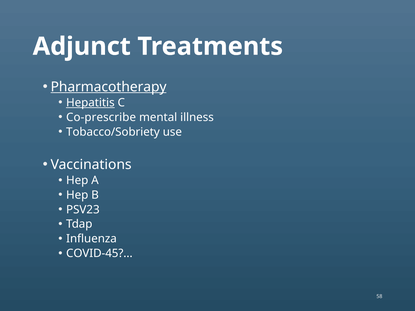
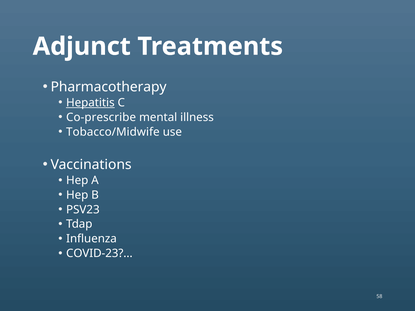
Pharmacotherapy underline: present -> none
Tobacco/Sobriety: Tobacco/Sobriety -> Tobacco/Midwife
COVID-45: COVID-45 -> COVID-23
